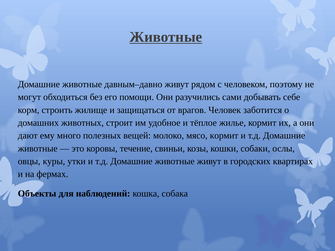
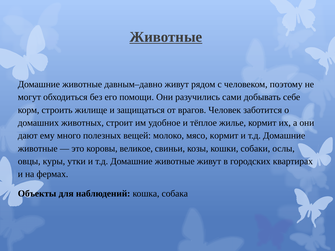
течение: течение -> великое
